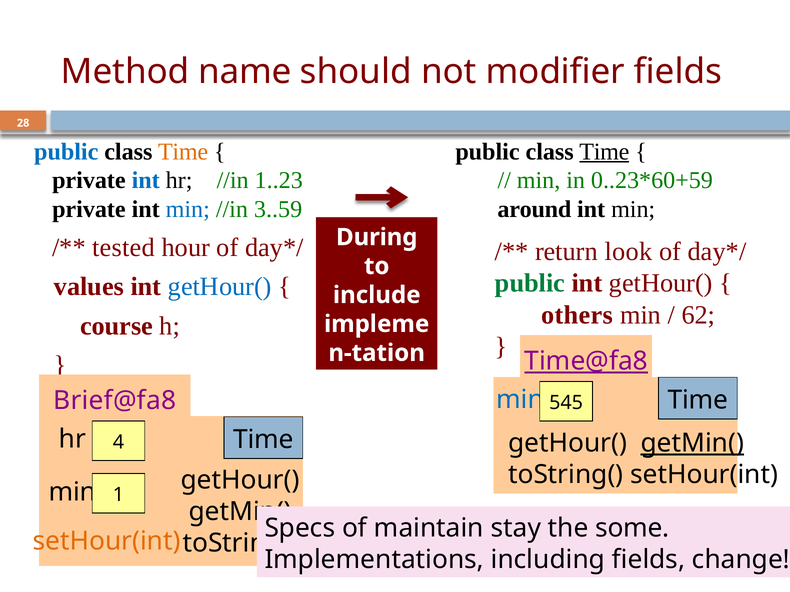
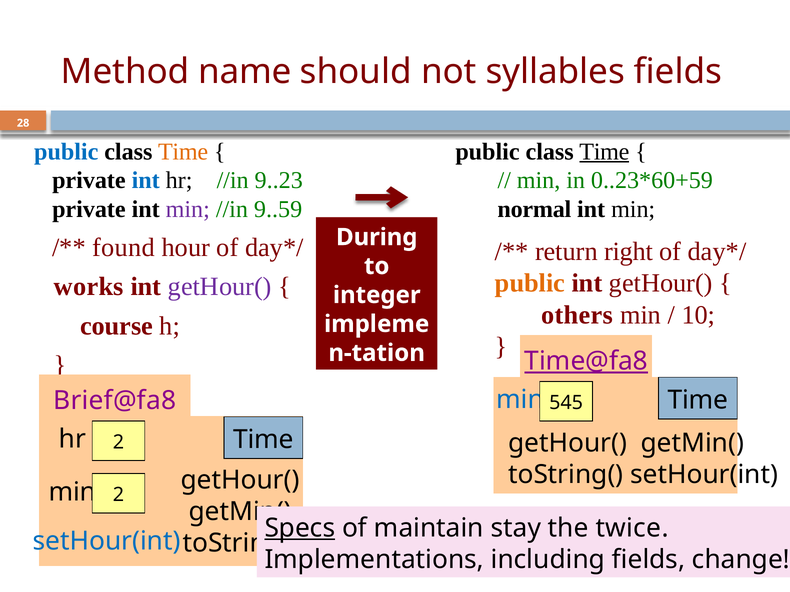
modifier: modifier -> syllables
1..23: 1..23 -> 9..23
around: around -> normal
min at (188, 210) colour: blue -> purple
3..59: 3..59 -> 9..59
tested: tested -> found
look: look -> right
public at (530, 284) colour: green -> orange
values: values -> works
getHour( at (220, 287) colour: blue -> purple
include: include -> integer
62: 62 -> 10
hr 4: 4 -> 2
getMin( at (692, 444) underline: present -> none
min 1: 1 -> 2
Specs underline: none -> present
some: some -> twice
setHour(int at (107, 542) colour: orange -> blue
